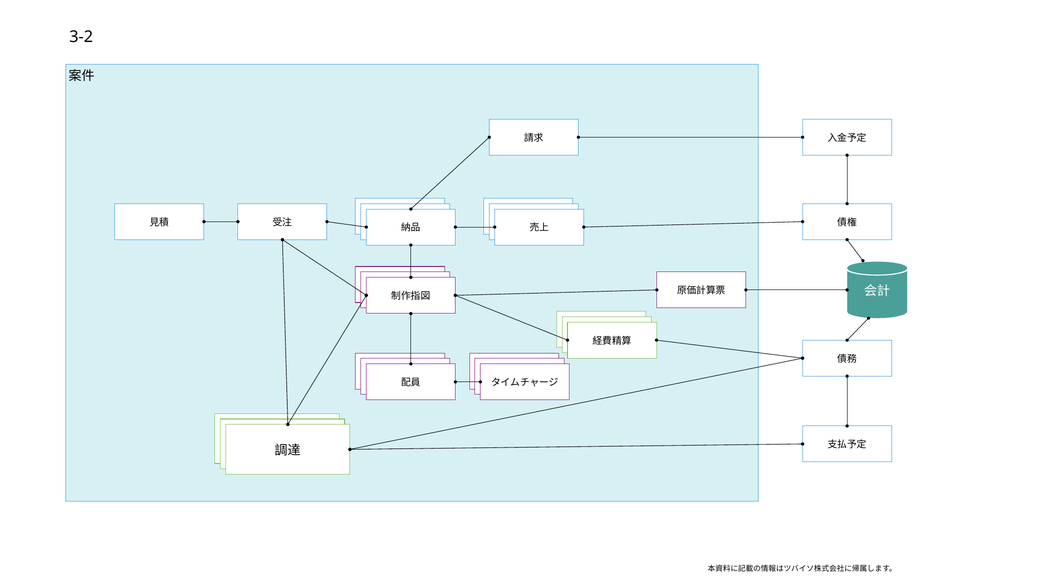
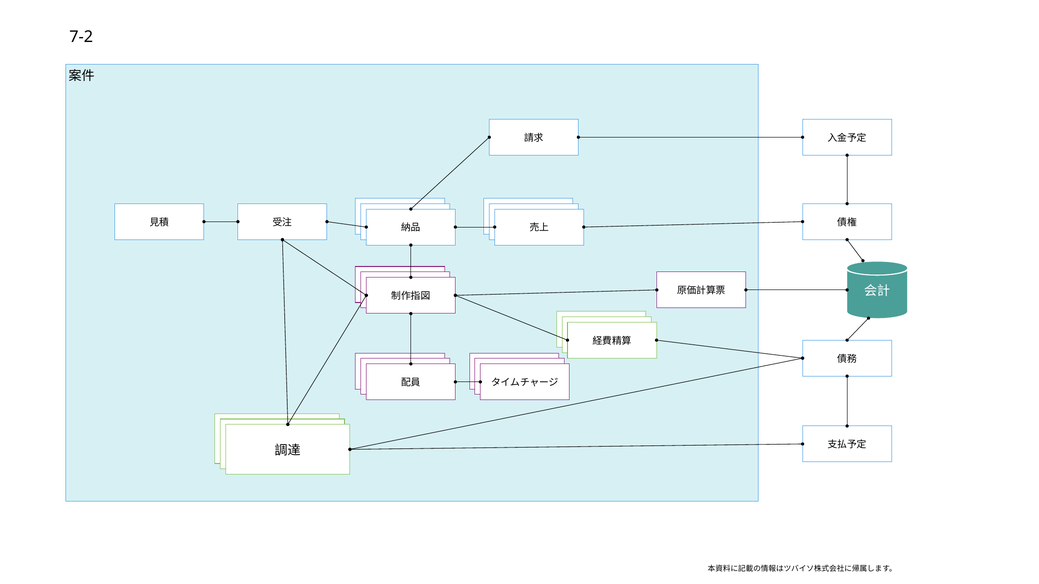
3-2: 3-2 -> 7-2
